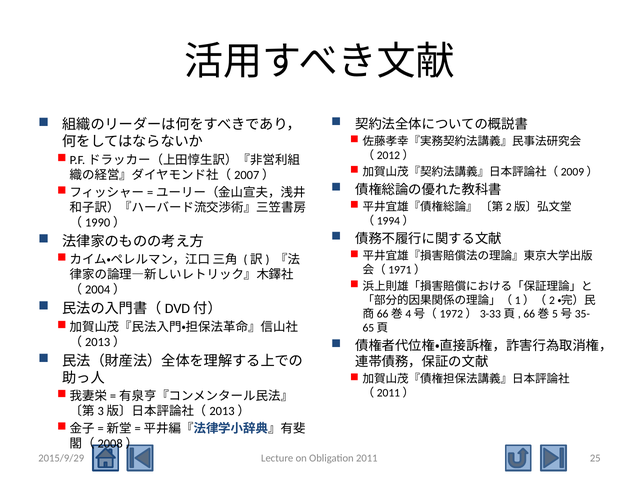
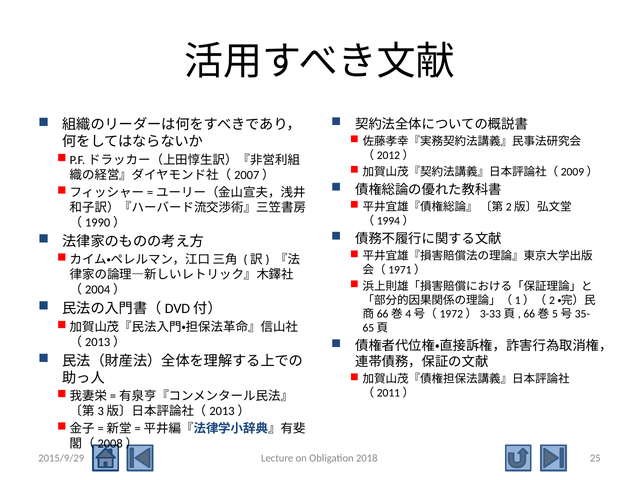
2011: 2011 -> 2018
